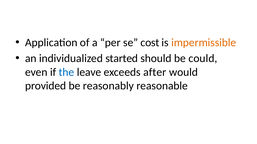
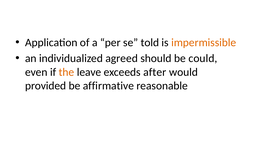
cost: cost -> told
started: started -> agreed
the colour: blue -> orange
reasonably: reasonably -> affirmative
